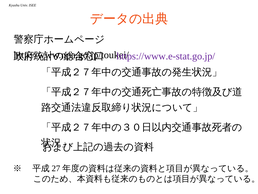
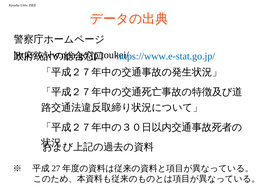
https://www.e-stat.go.jp/ colour: purple -> blue
